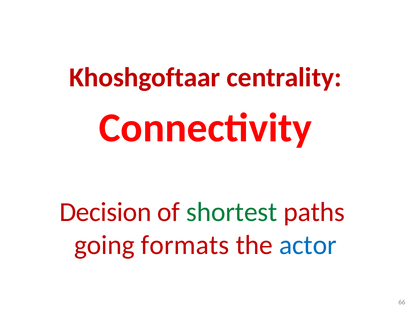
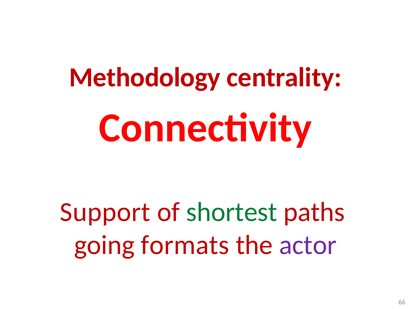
Khoshgoftaar: Khoshgoftaar -> Methodology
Decision: Decision -> Support
actor colour: blue -> purple
